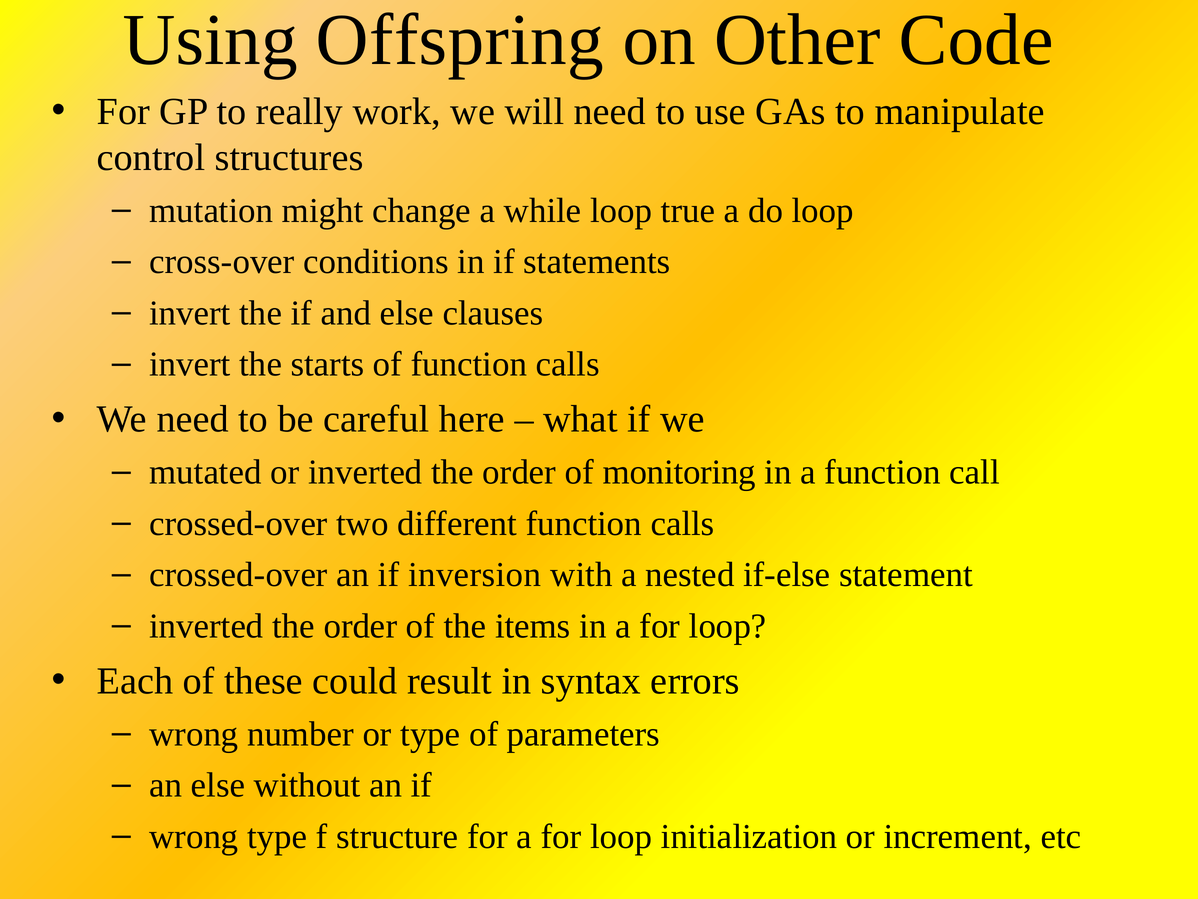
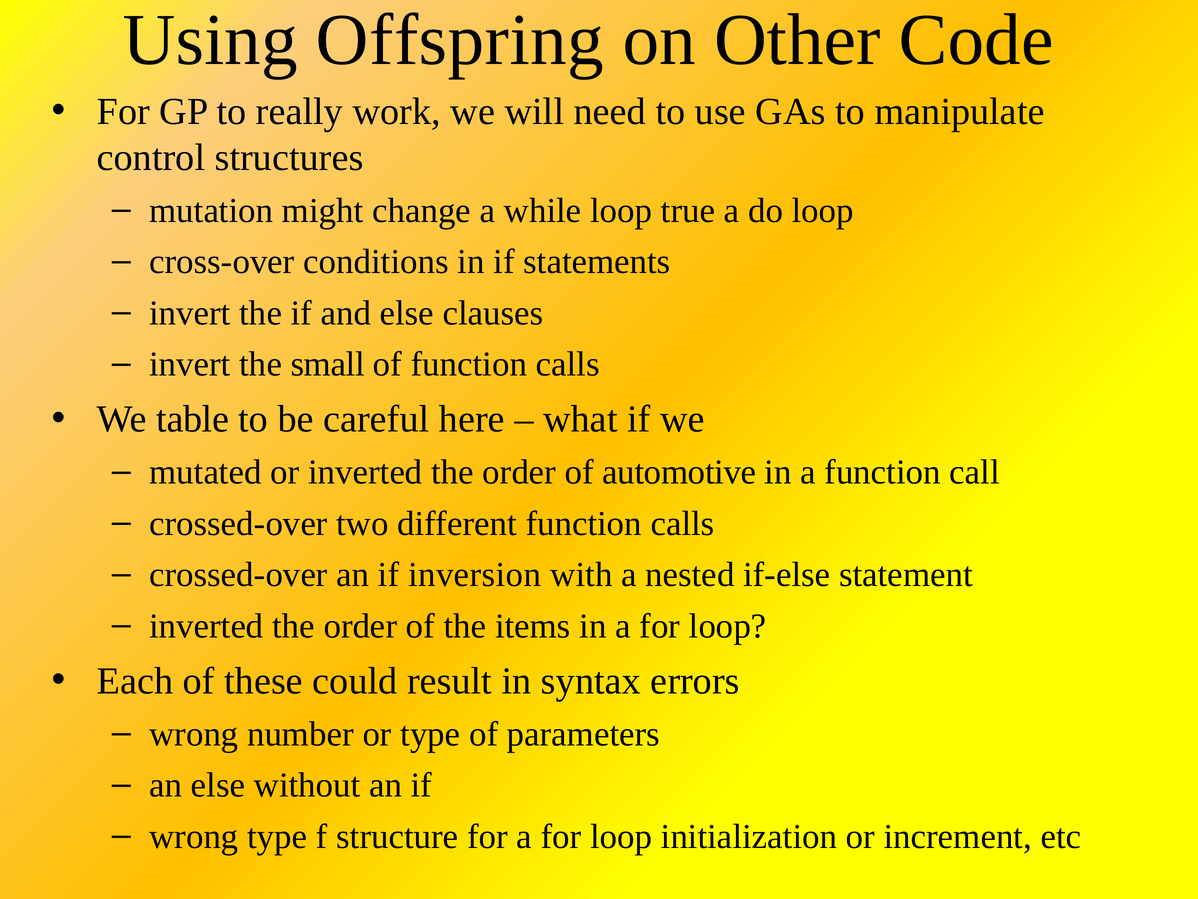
starts: starts -> small
We need: need -> table
monitoring: monitoring -> automotive
